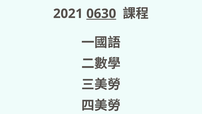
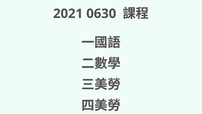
0630 underline: present -> none
